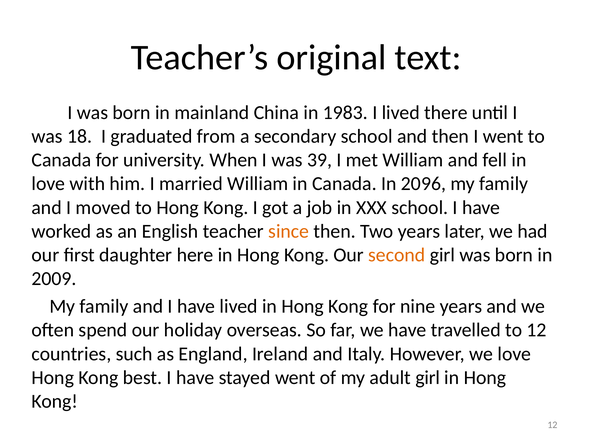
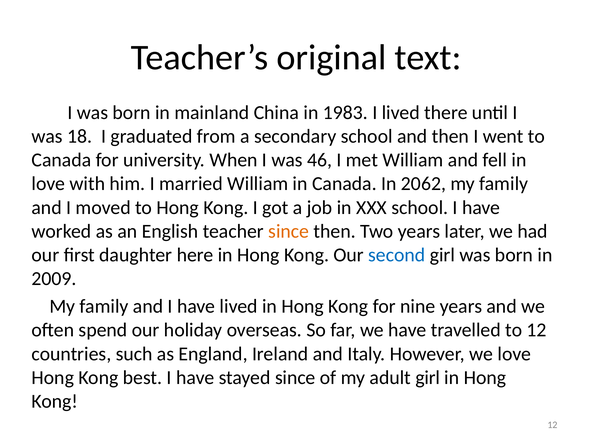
39: 39 -> 46
2096: 2096 -> 2062
second colour: orange -> blue
stayed went: went -> since
